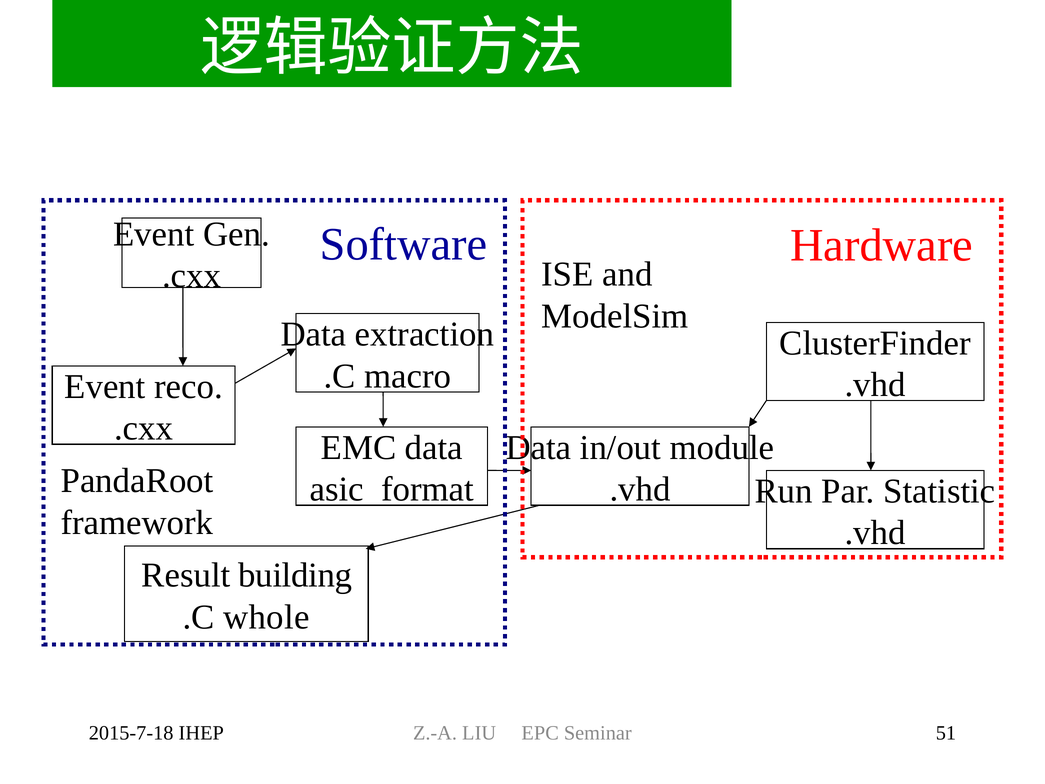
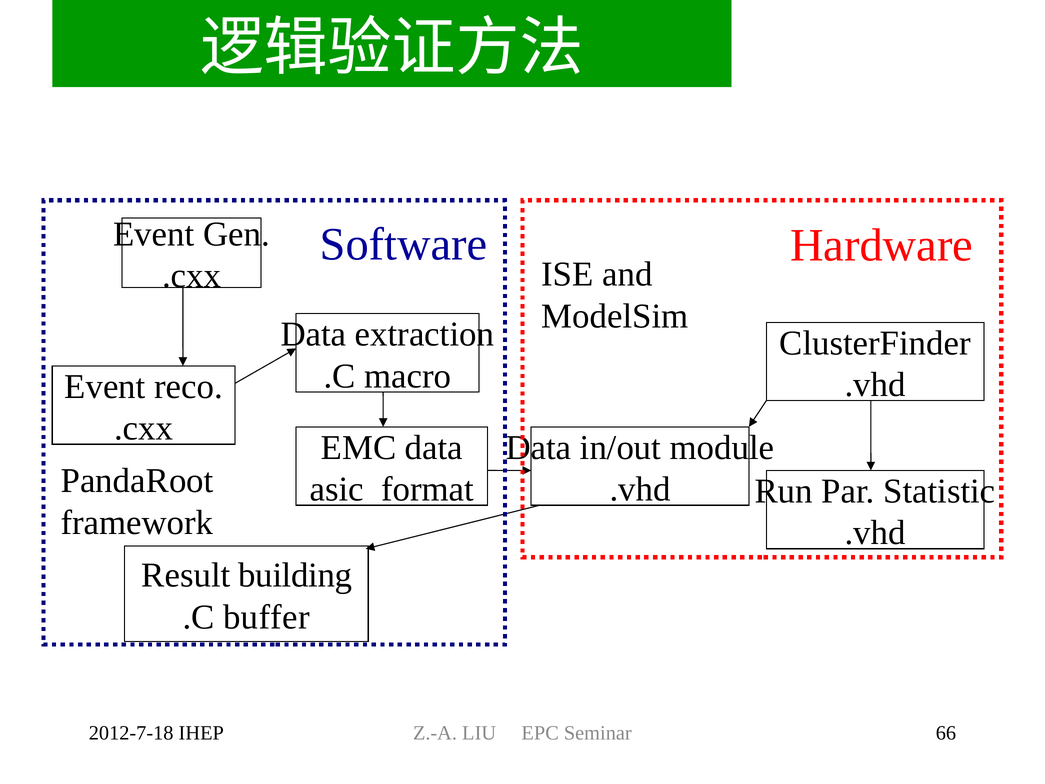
whole: whole -> buffer
2015-7-18: 2015-7-18 -> 2012-7-18
51: 51 -> 66
